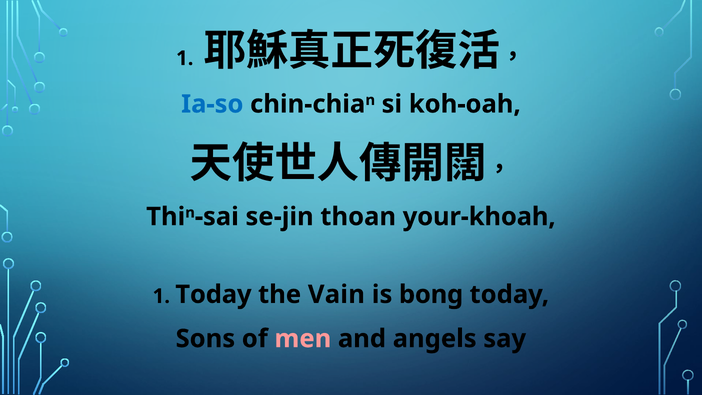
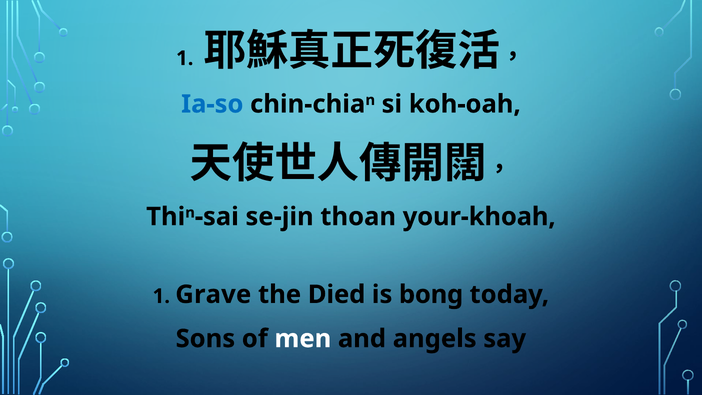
1 Today: Today -> Grave
Vain: Vain -> Died
men colour: pink -> white
